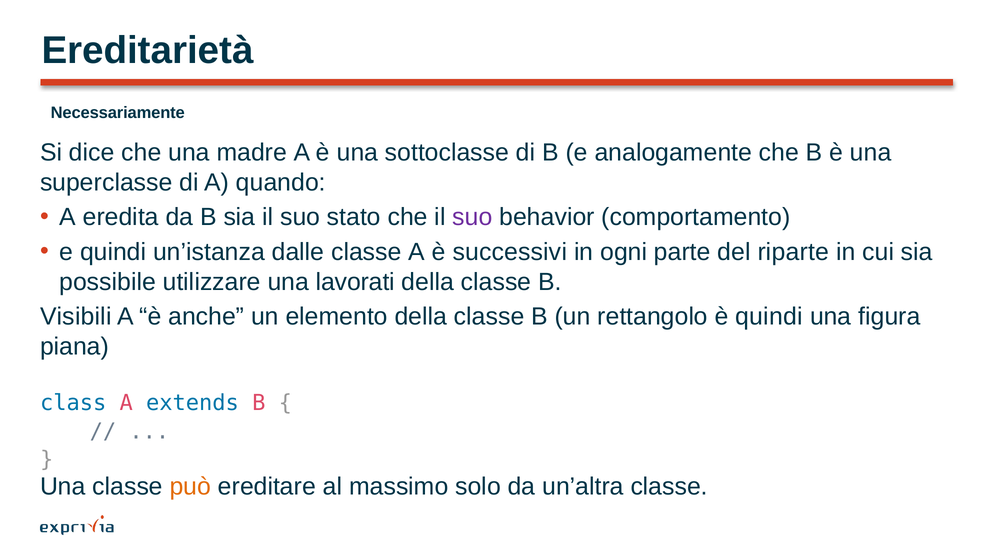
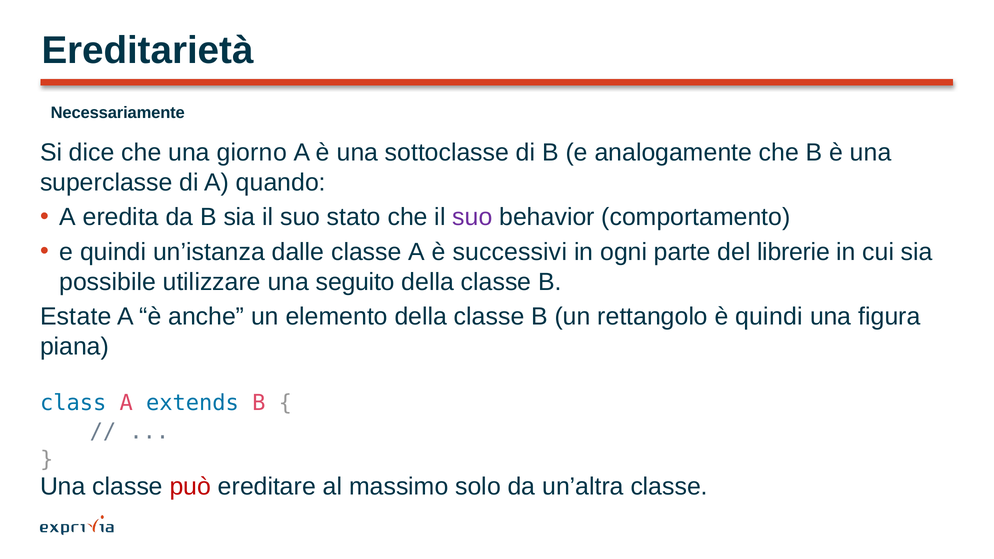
madre: madre -> giorno
riparte: riparte -> librerie
lavorati: lavorati -> seguito
Visibili: Visibili -> Estate
può colour: orange -> red
